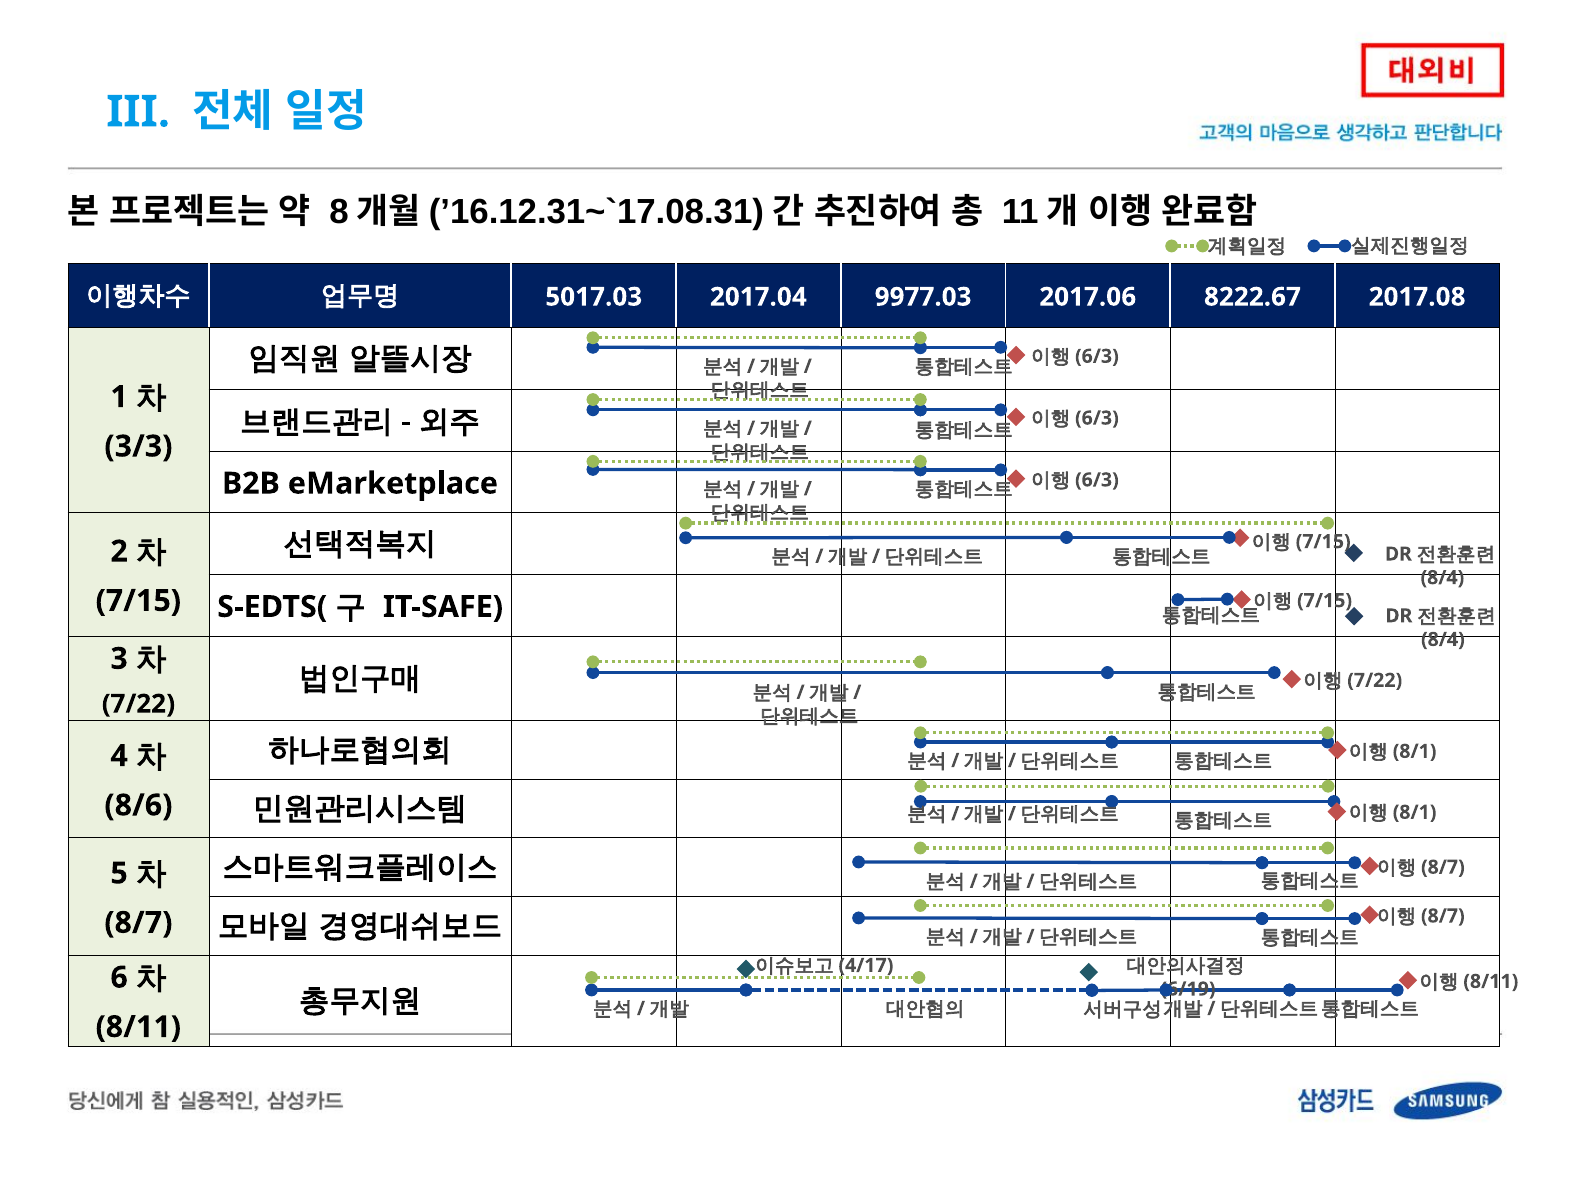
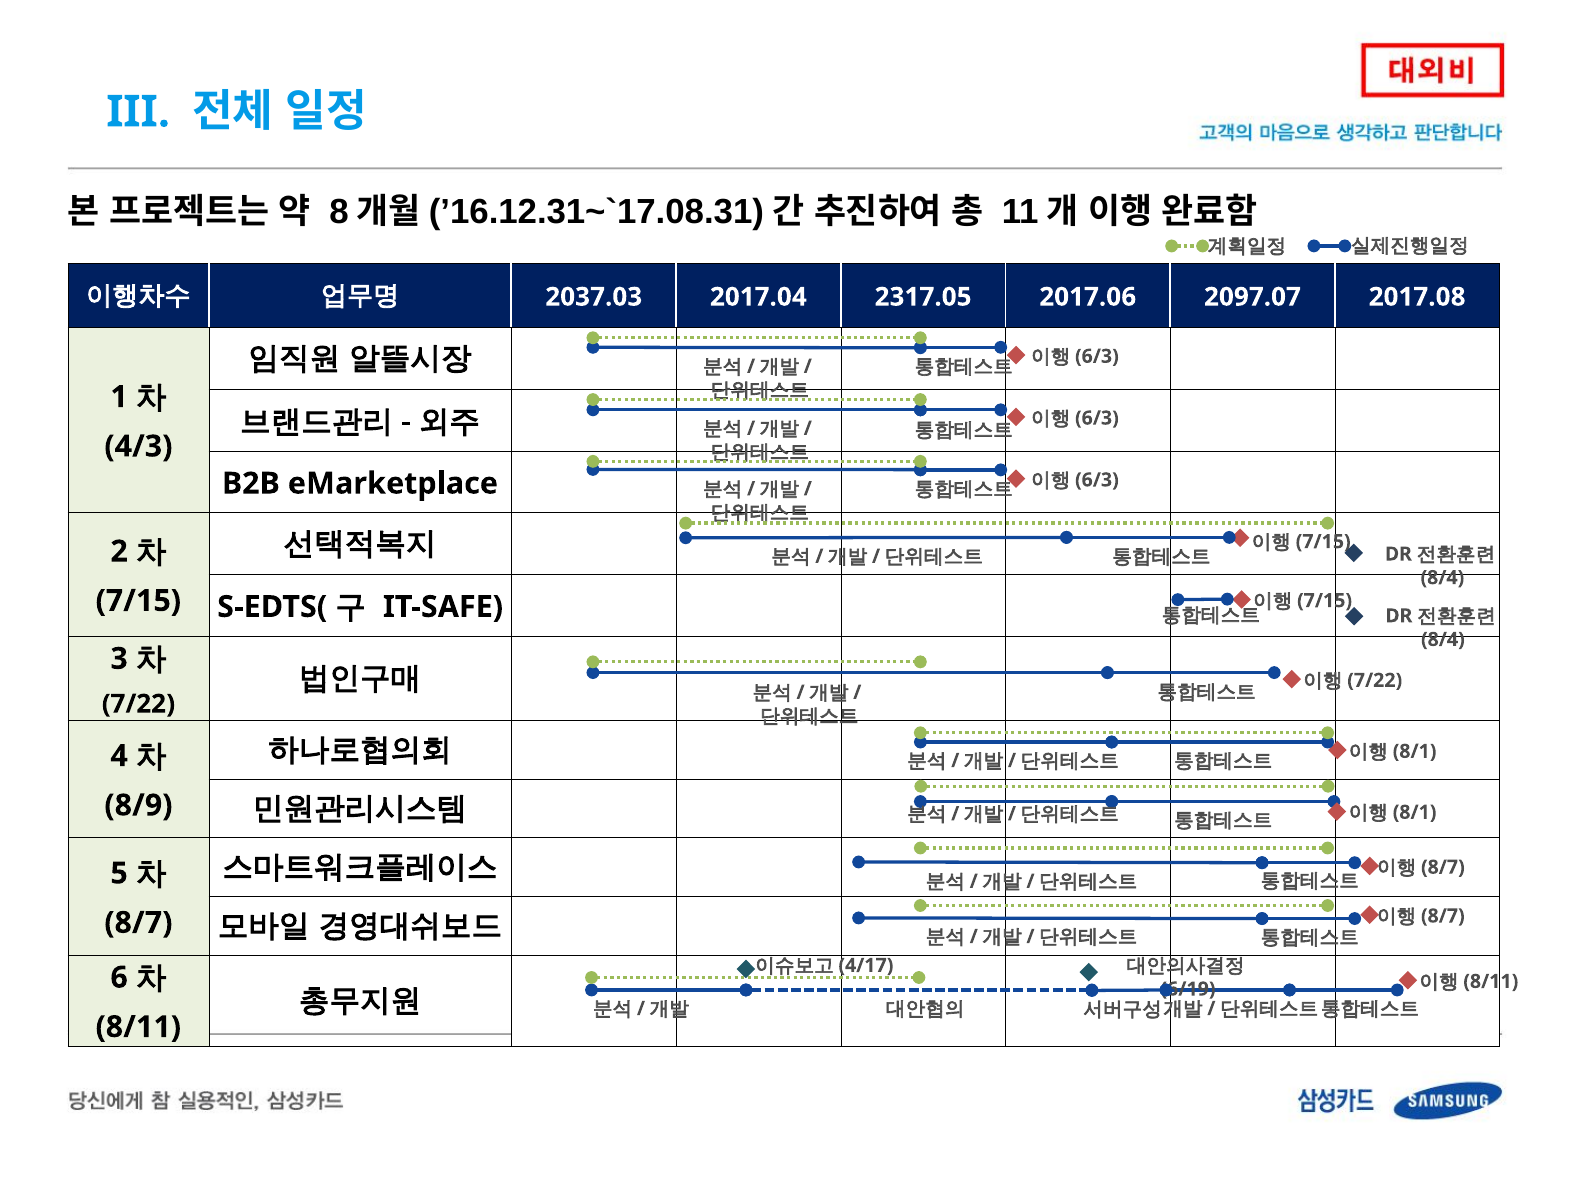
5017.03: 5017.03 -> 2037.03
9977.03: 9977.03 -> 2317.05
8222.67: 8222.67 -> 2097.07
3/3: 3/3 -> 4/3
8/6: 8/6 -> 8/9
